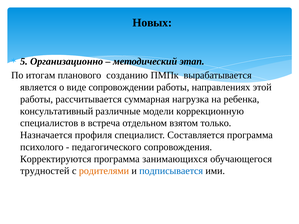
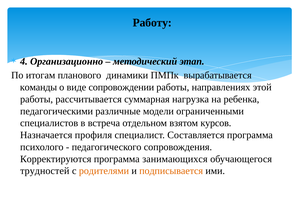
Новых: Новых -> Работу
5: 5 -> 4
созданию: созданию -> динамики
является: является -> команды
консультативный: консультативный -> педагогическими
коррекционную: коррекционную -> ограниченными
только: только -> курсов
подписывается colour: blue -> orange
